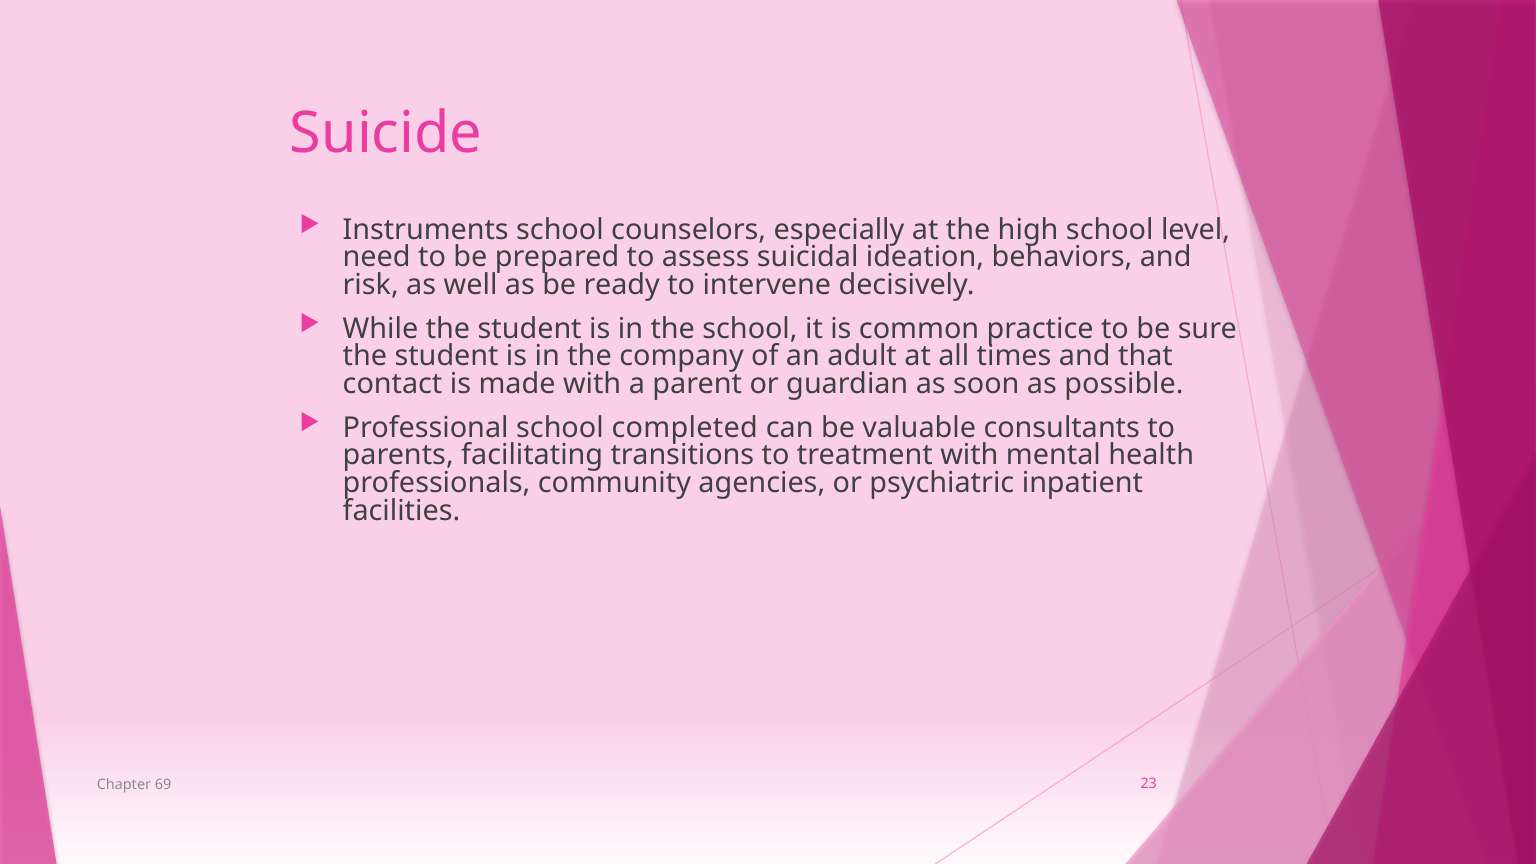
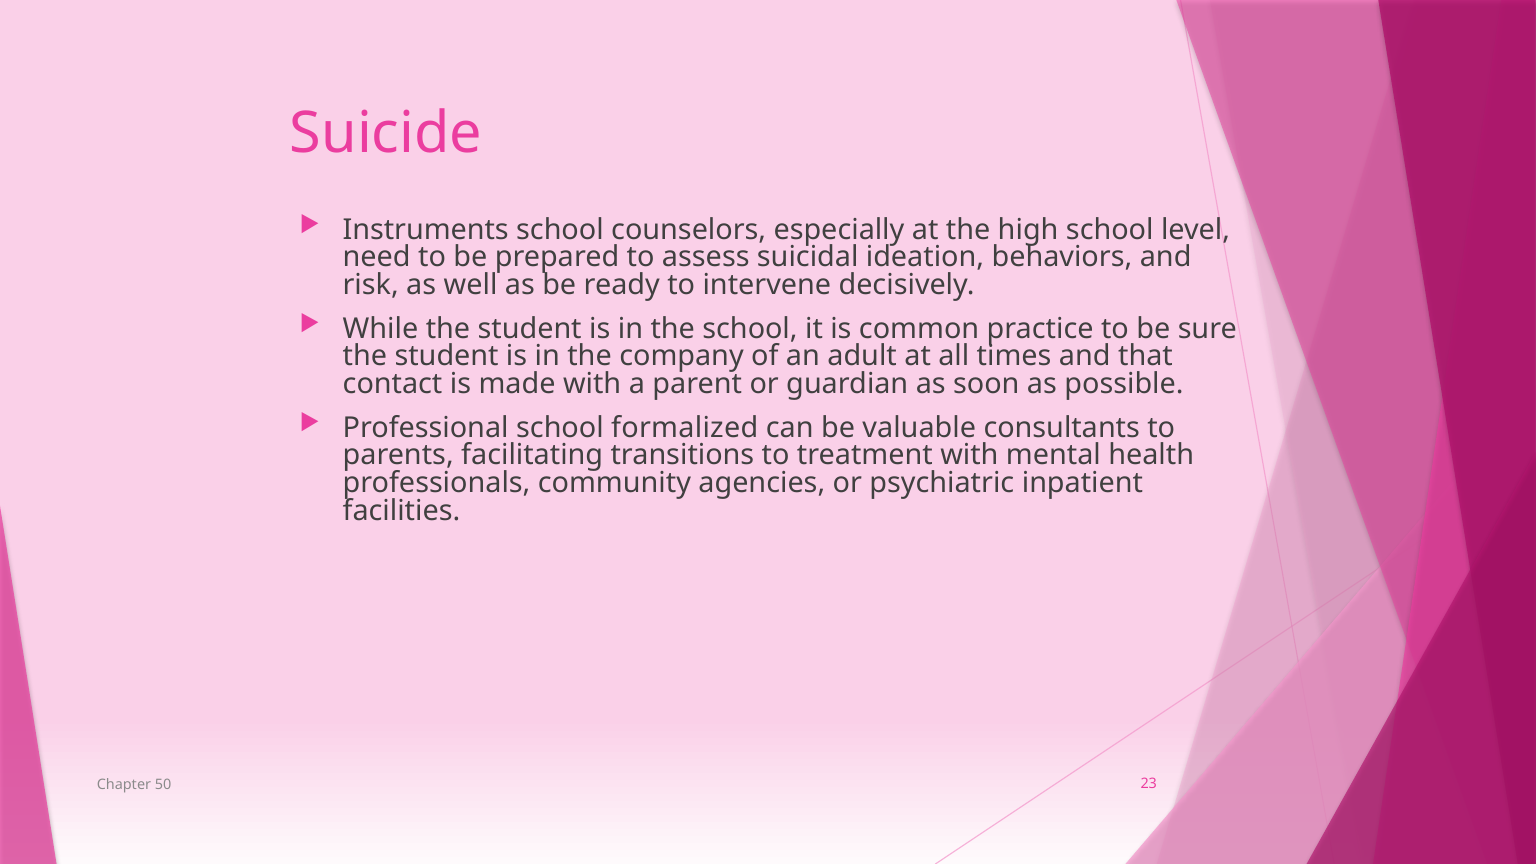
completed: completed -> formalized
69: 69 -> 50
